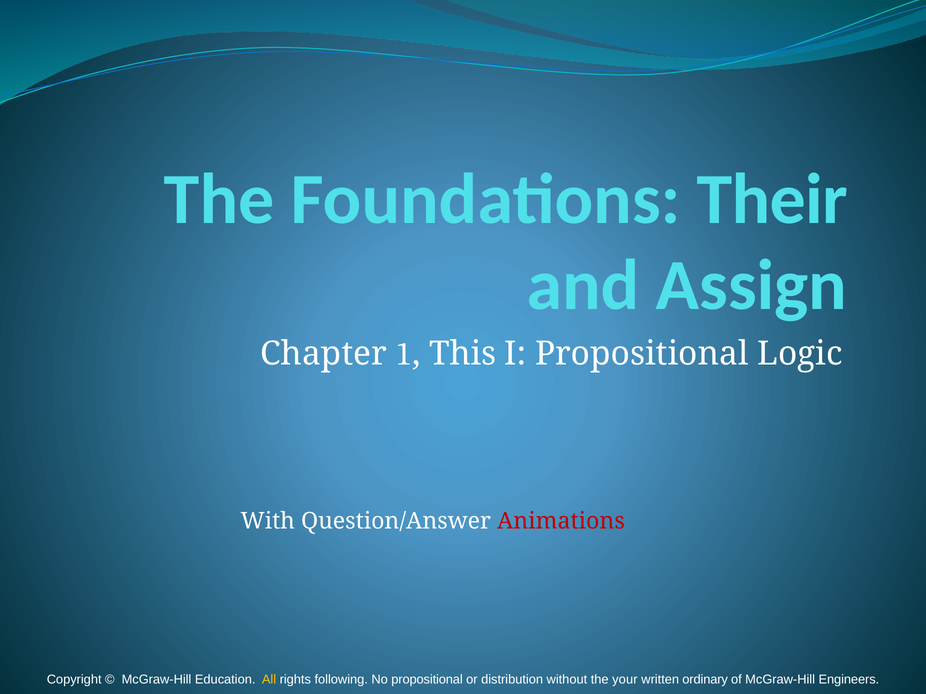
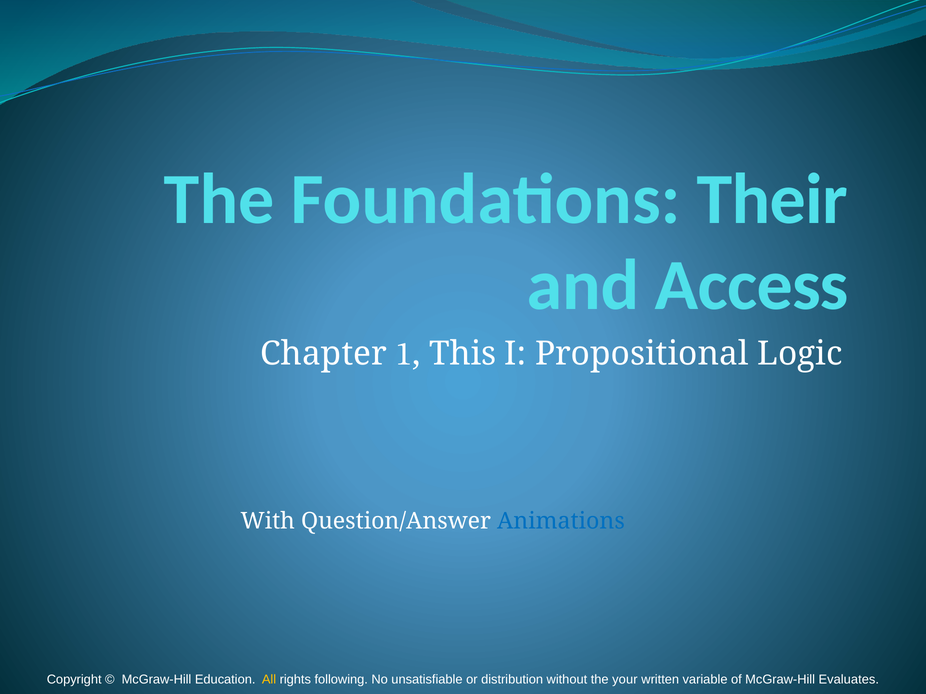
Assign: Assign -> Access
Animations colour: red -> blue
No propositional: propositional -> unsatisfiable
ordinary: ordinary -> variable
Engineers: Engineers -> Evaluates
